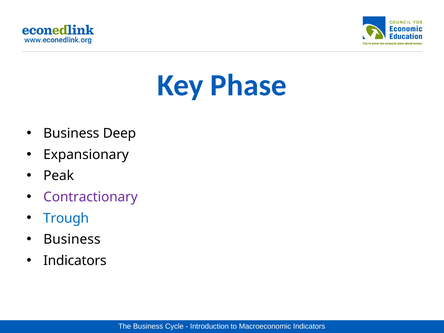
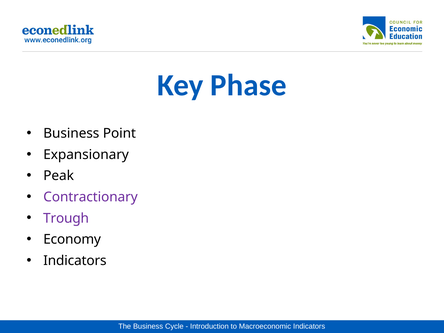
Deep: Deep -> Point
Trough colour: blue -> purple
Business at (72, 239): Business -> Economy
